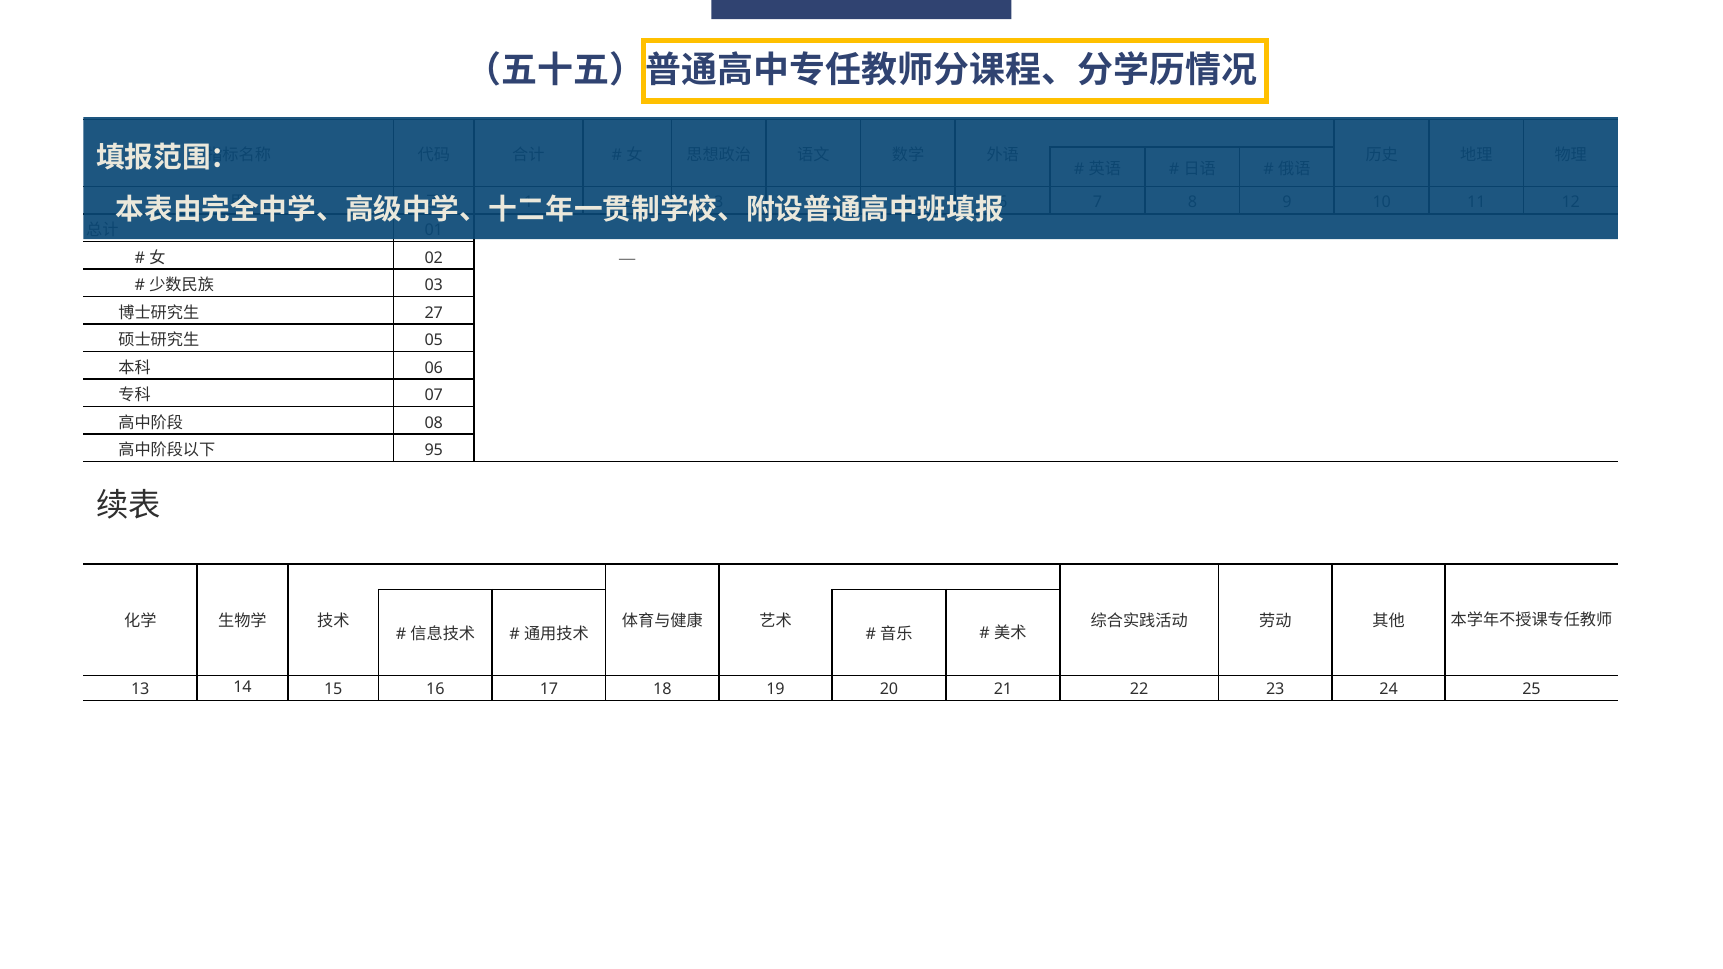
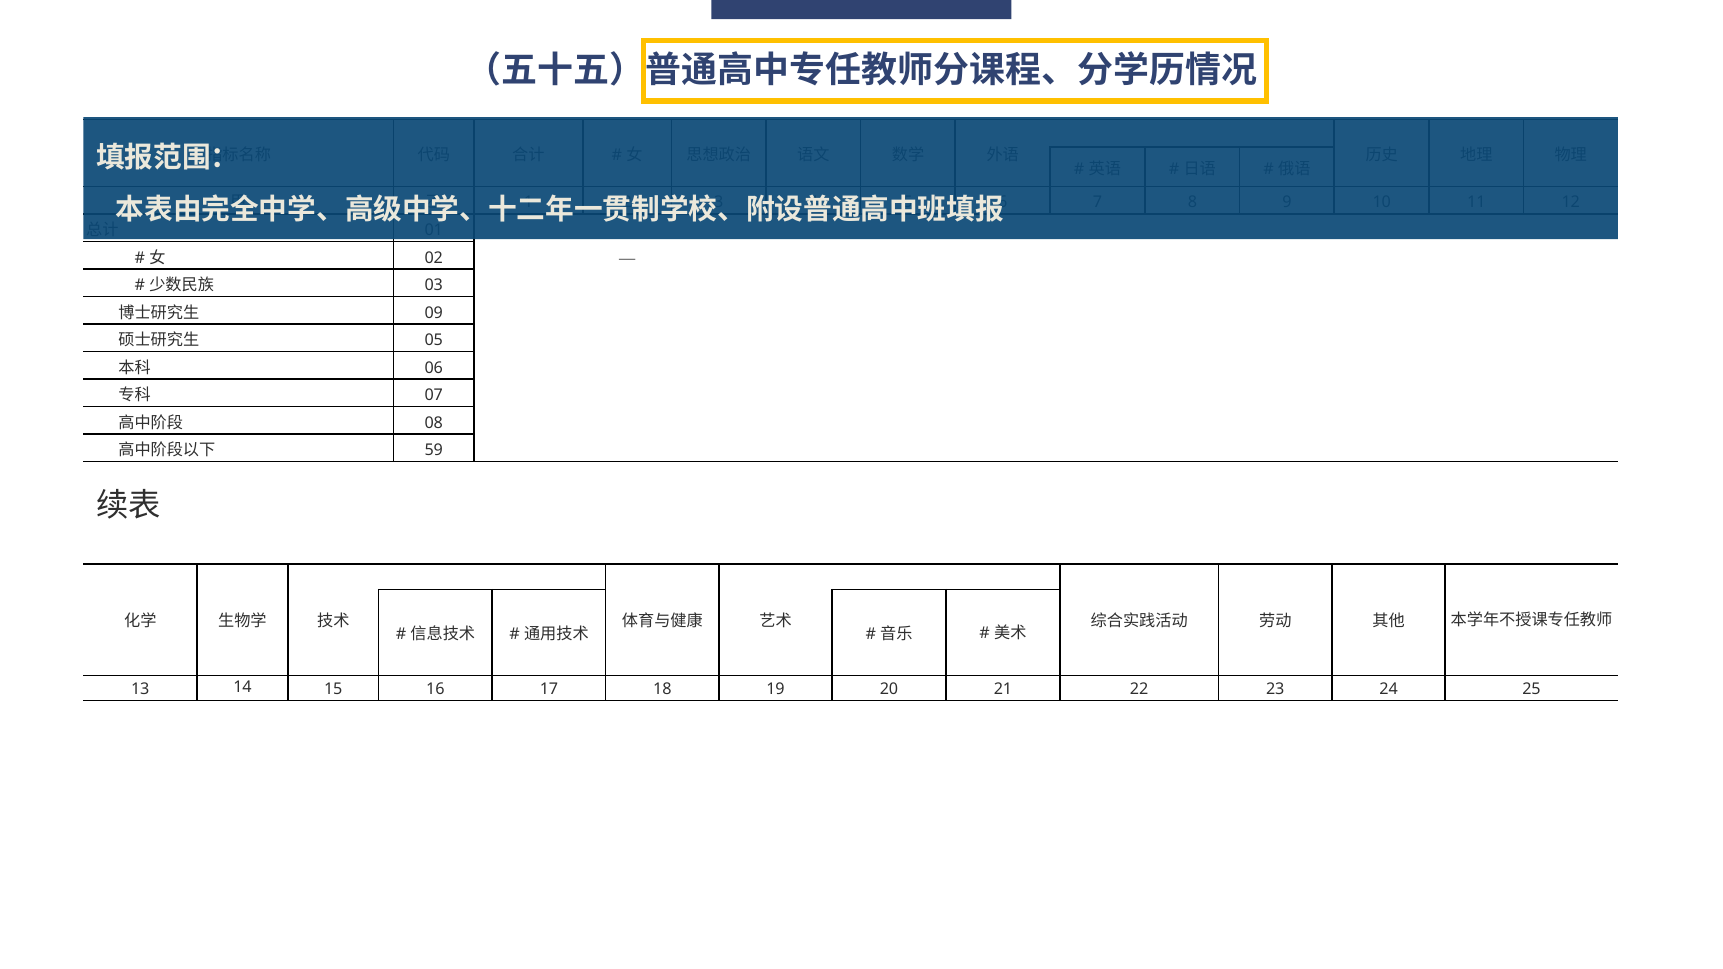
27: 27 -> 09
95: 95 -> 59
